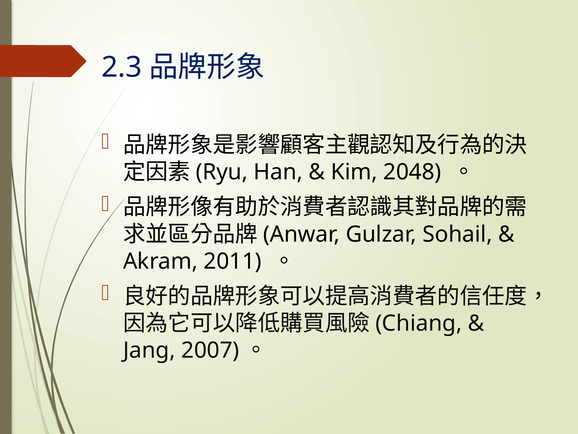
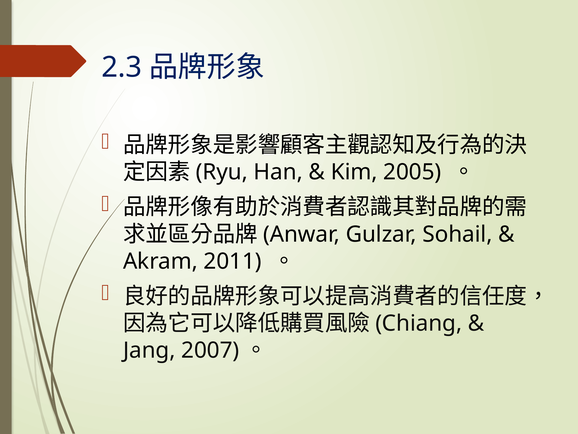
2048: 2048 -> 2005
